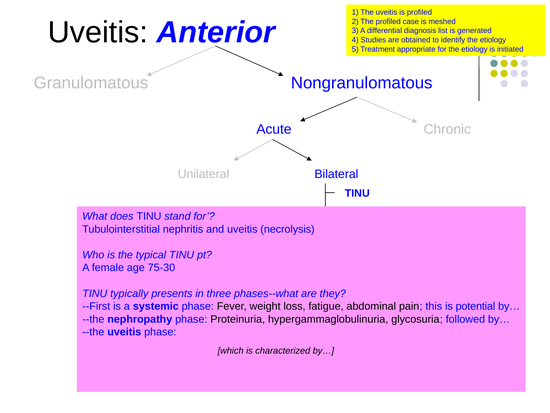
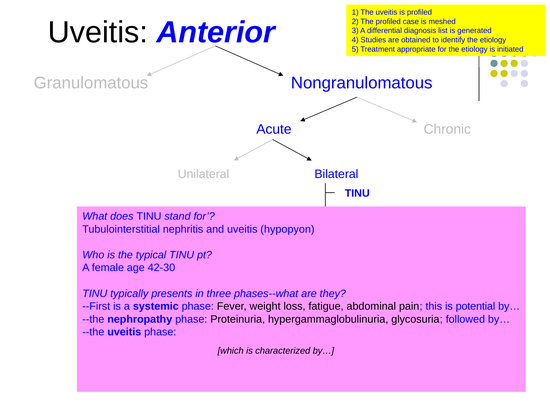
necrolysis: necrolysis -> hypopyon
75-30: 75-30 -> 42-30
